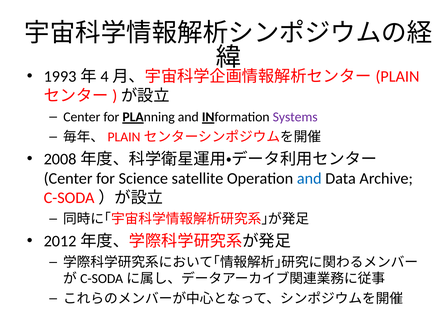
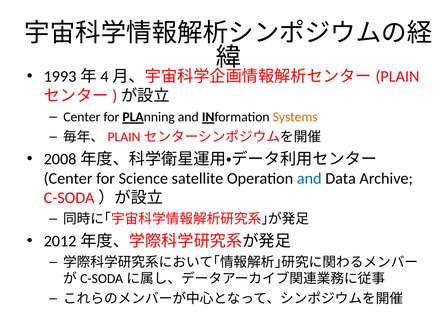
Systems colour: purple -> orange
